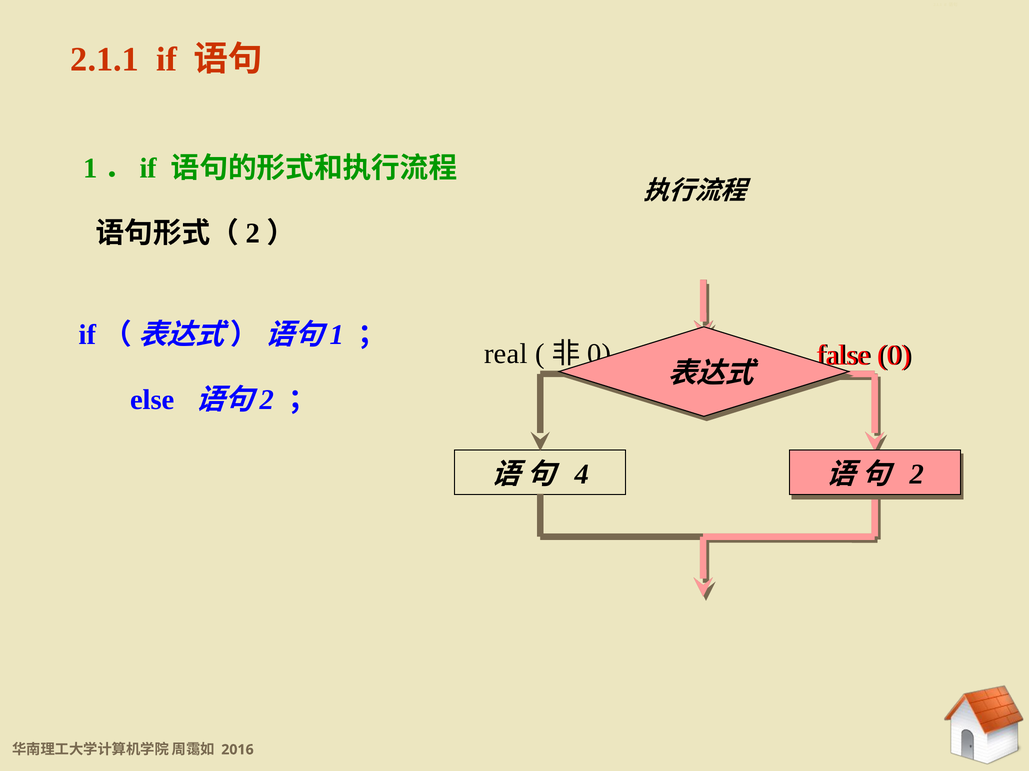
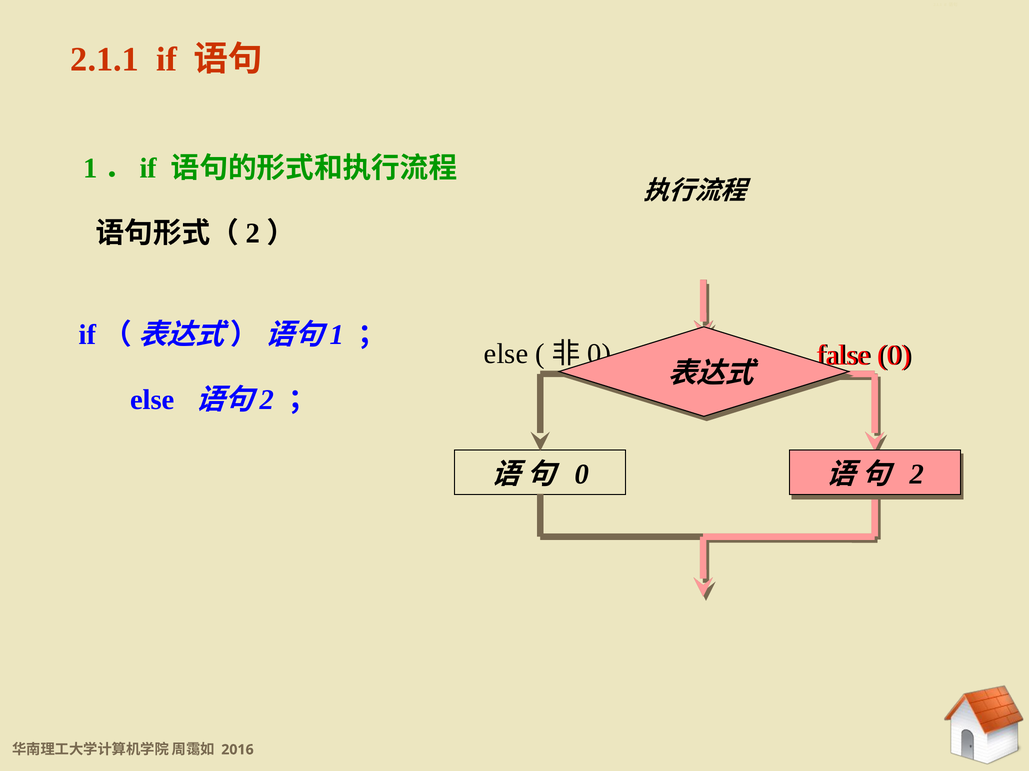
real at (506, 354): real -> else
4 at (582, 475): 4 -> 0
